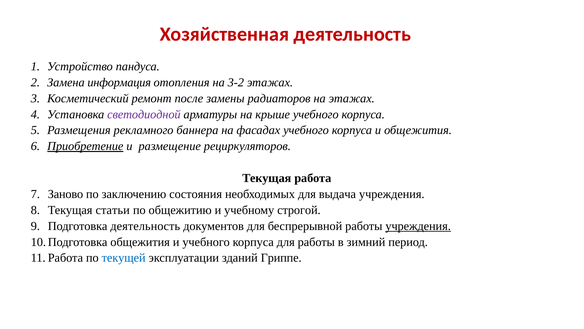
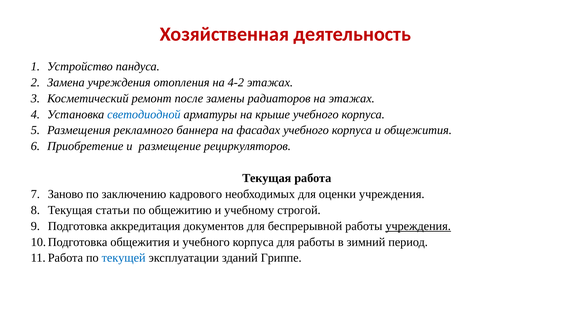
Замена информация: информация -> учреждения
3-2: 3-2 -> 4-2
светодиодной colour: purple -> blue
Приобретение underline: present -> none
состояния: состояния -> кадрового
выдача: выдача -> оценки
Подготовка деятельность: деятельность -> аккредитация
